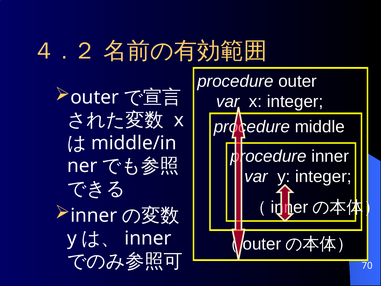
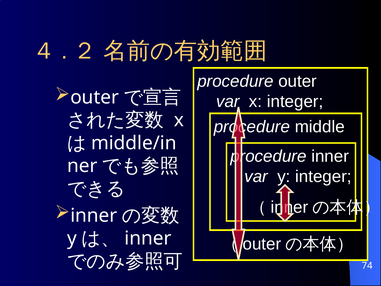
70: 70 -> 74
